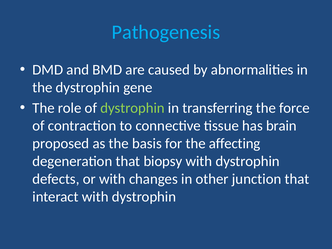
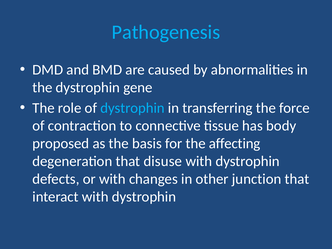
dystrophin at (133, 108) colour: light green -> light blue
brain: brain -> body
biopsy: biopsy -> disuse
